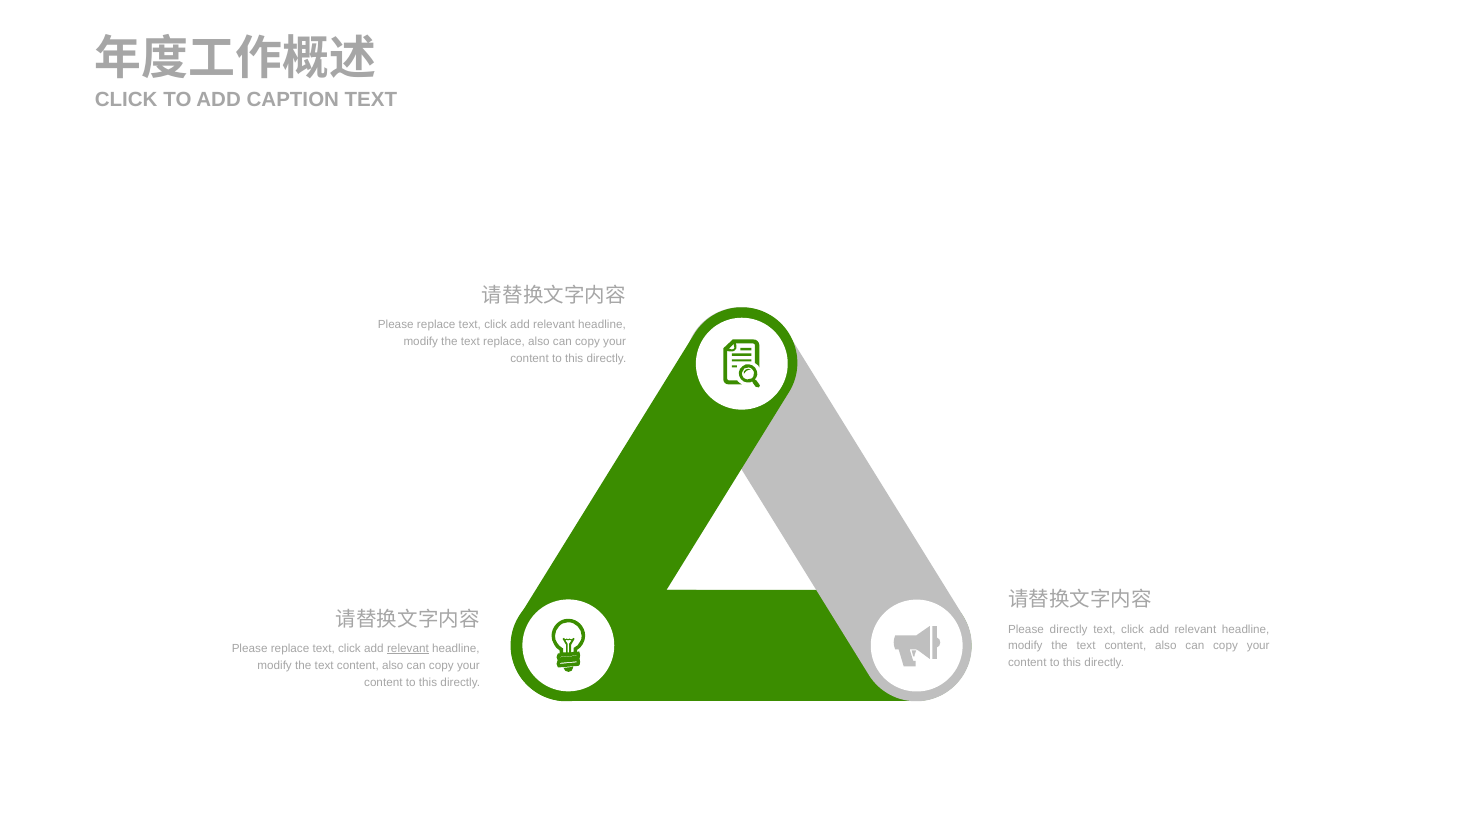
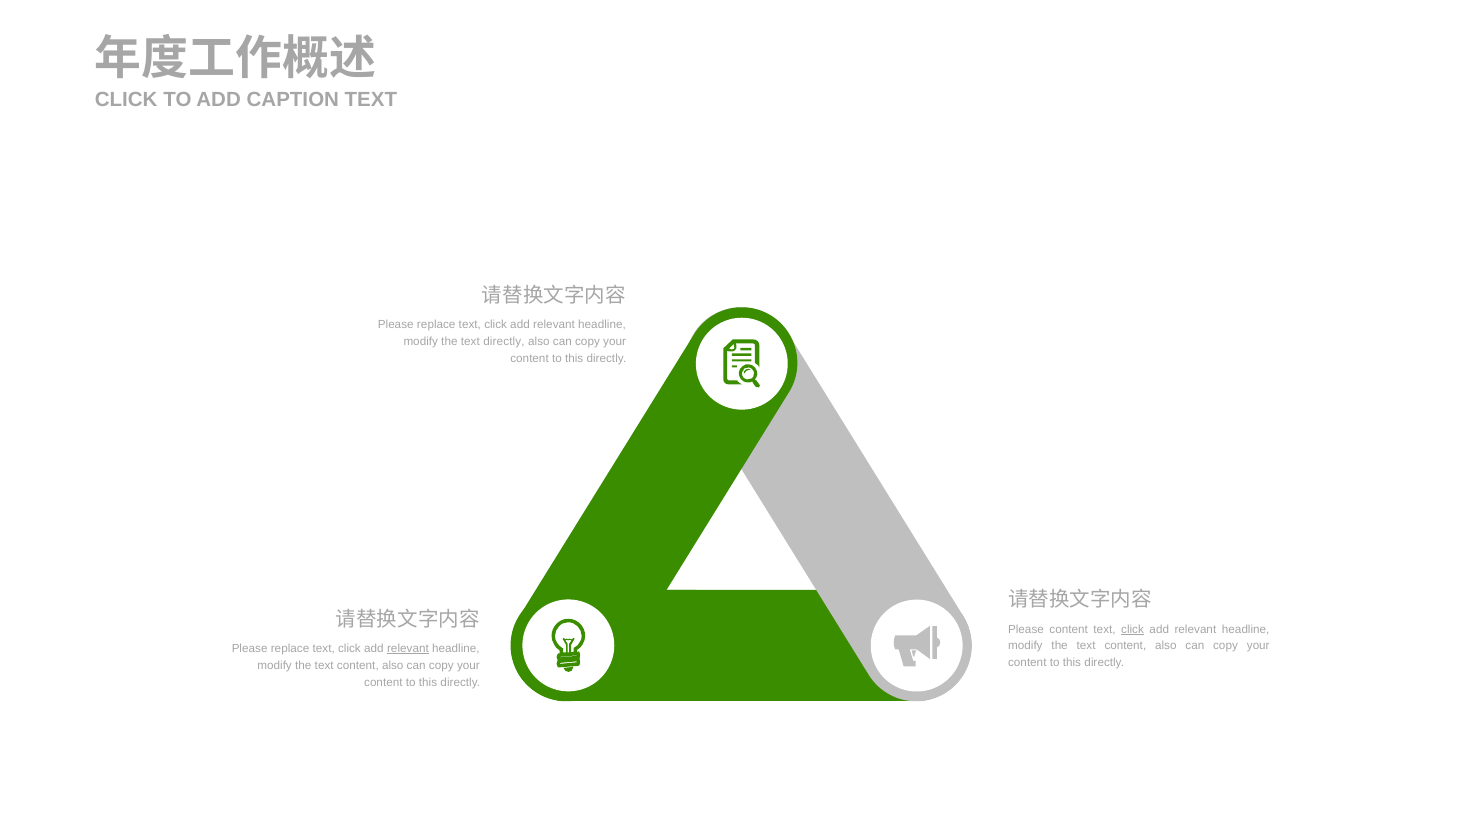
text replace: replace -> directly
Please directly: directly -> content
click at (1133, 629) underline: none -> present
